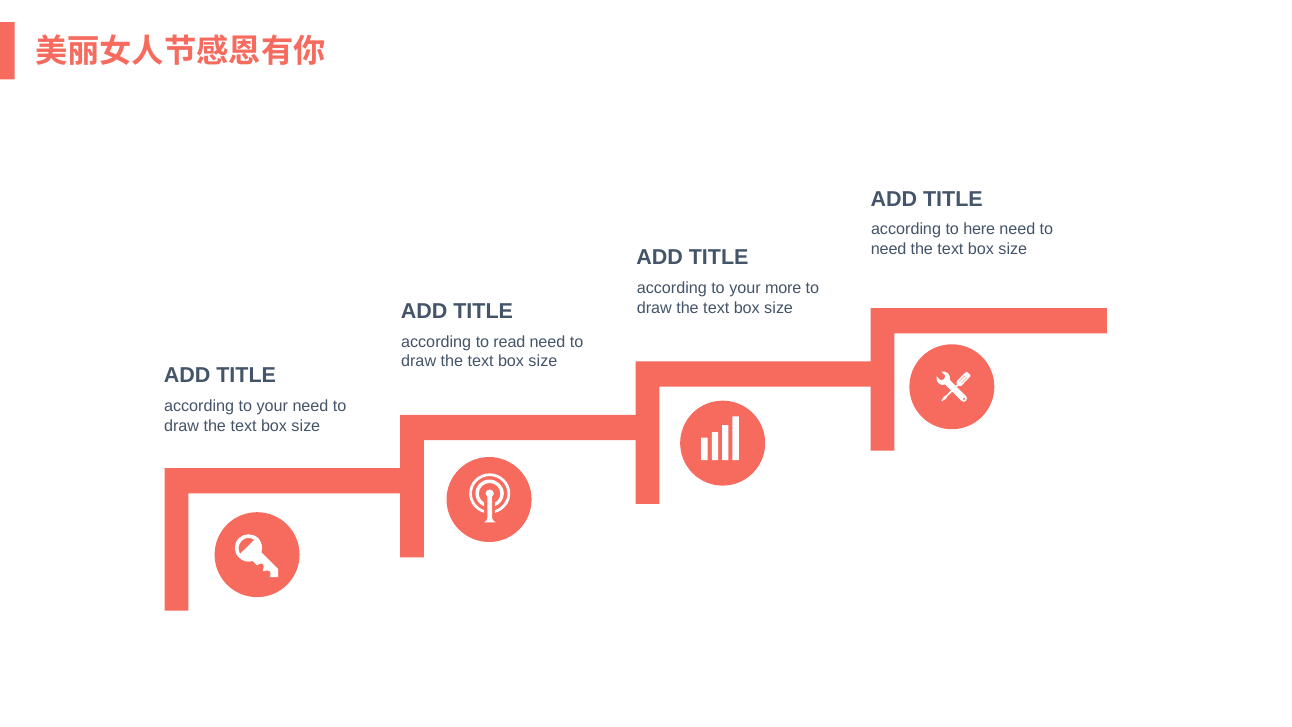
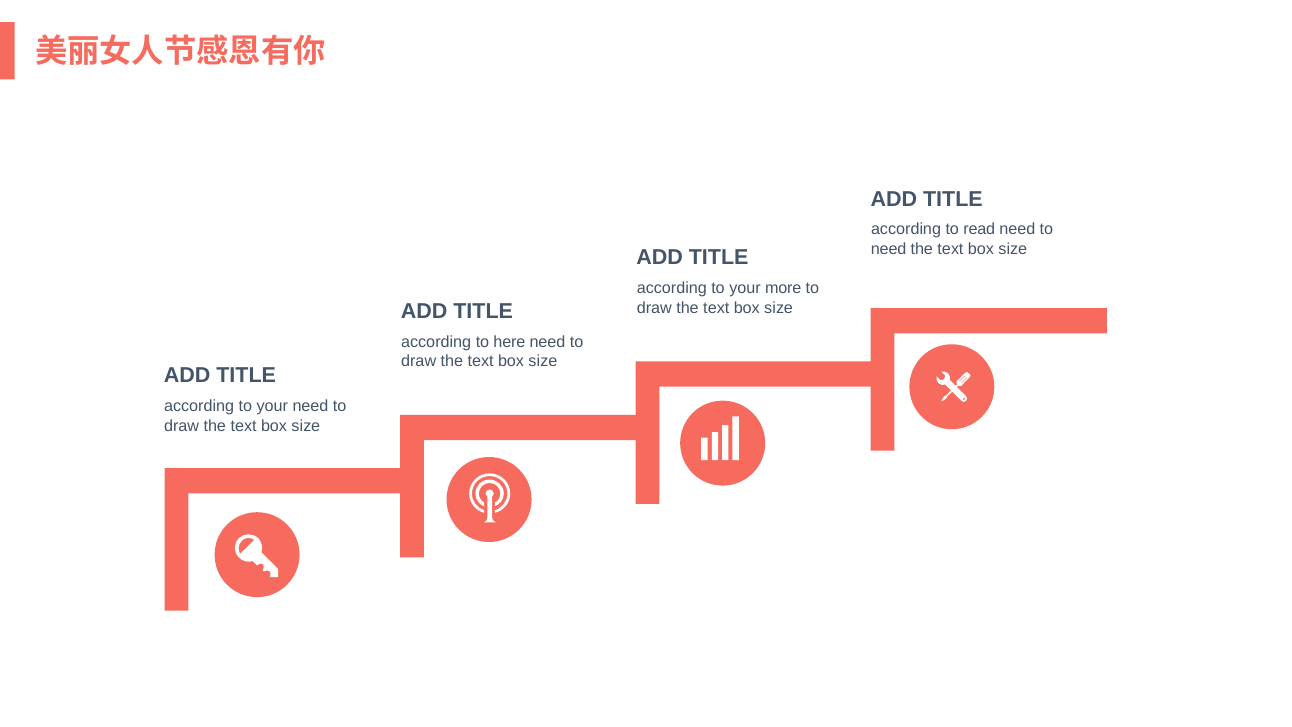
here: here -> read
read: read -> here
